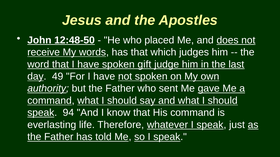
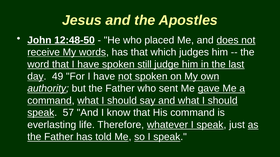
gift: gift -> still
94: 94 -> 57
